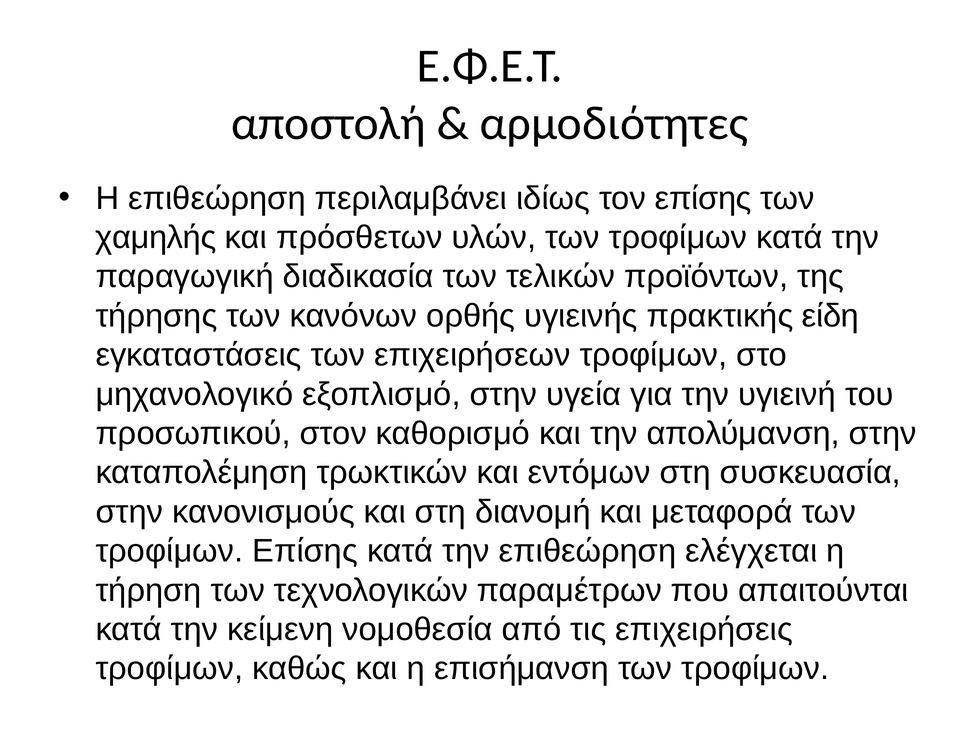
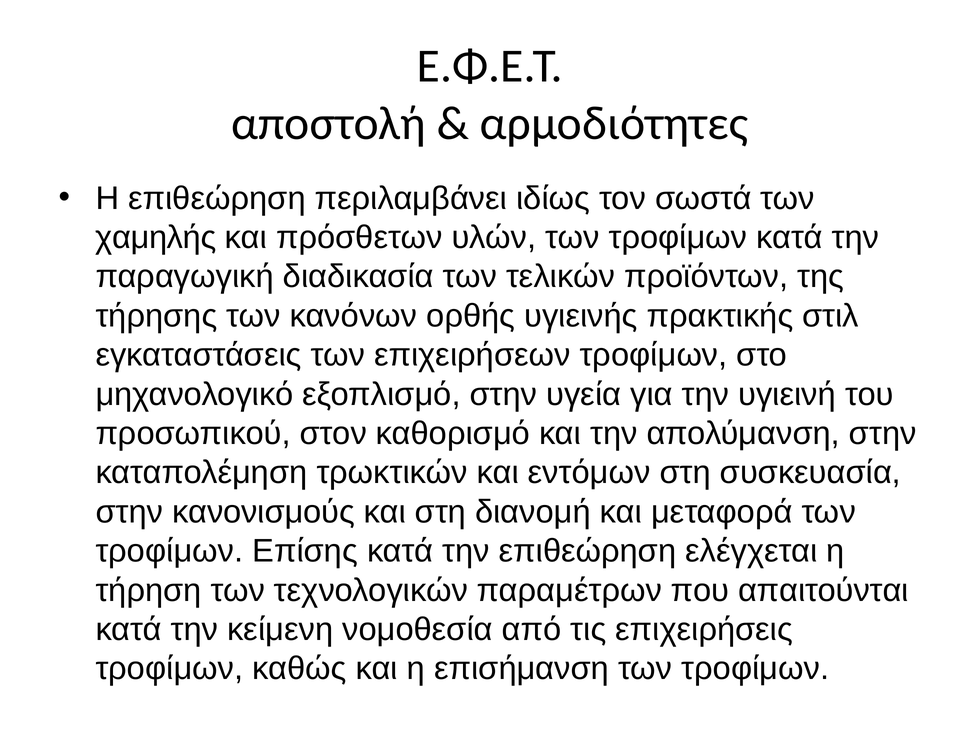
τον επίσης: επίσης -> σωστά
είδη: είδη -> στιλ
